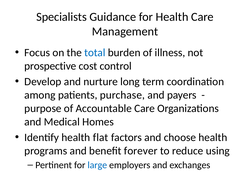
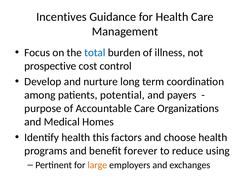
Specialists: Specialists -> Incentives
purchase: purchase -> potential
flat: flat -> this
large colour: blue -> orange
